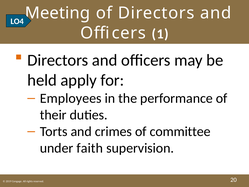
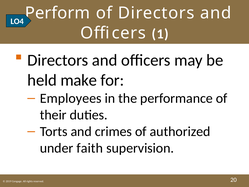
Meeting: Meeting -> Perform
apply: apply -> make
committee: committee -> authorized
